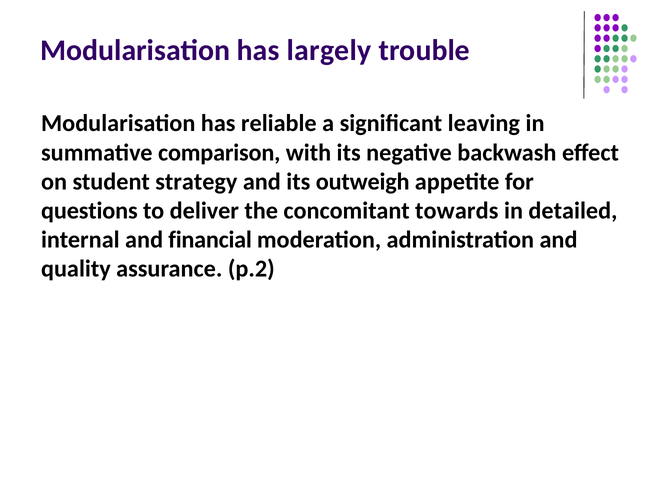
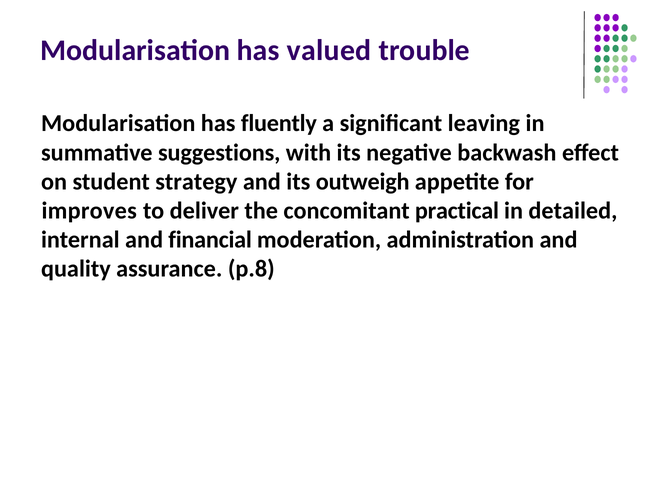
largely: largely -> valued
reliable: reliable -> fluently
comparison: comparison -> suggestions
questions: questions -> improves
towards: towards -> practical
p.2: p.2 -> p.8
